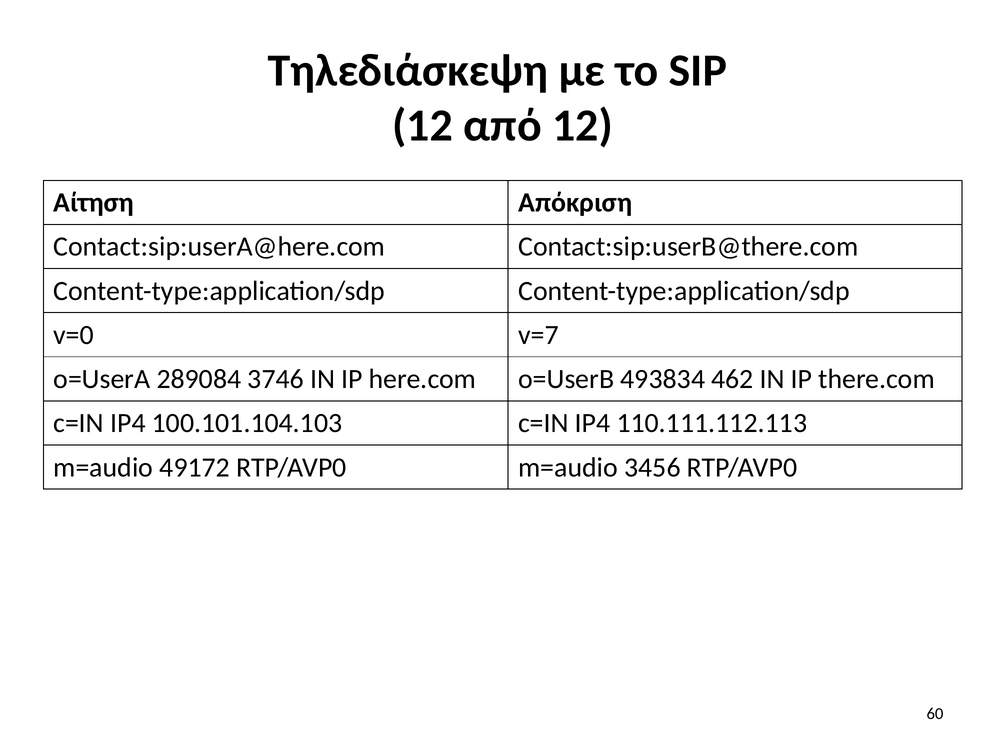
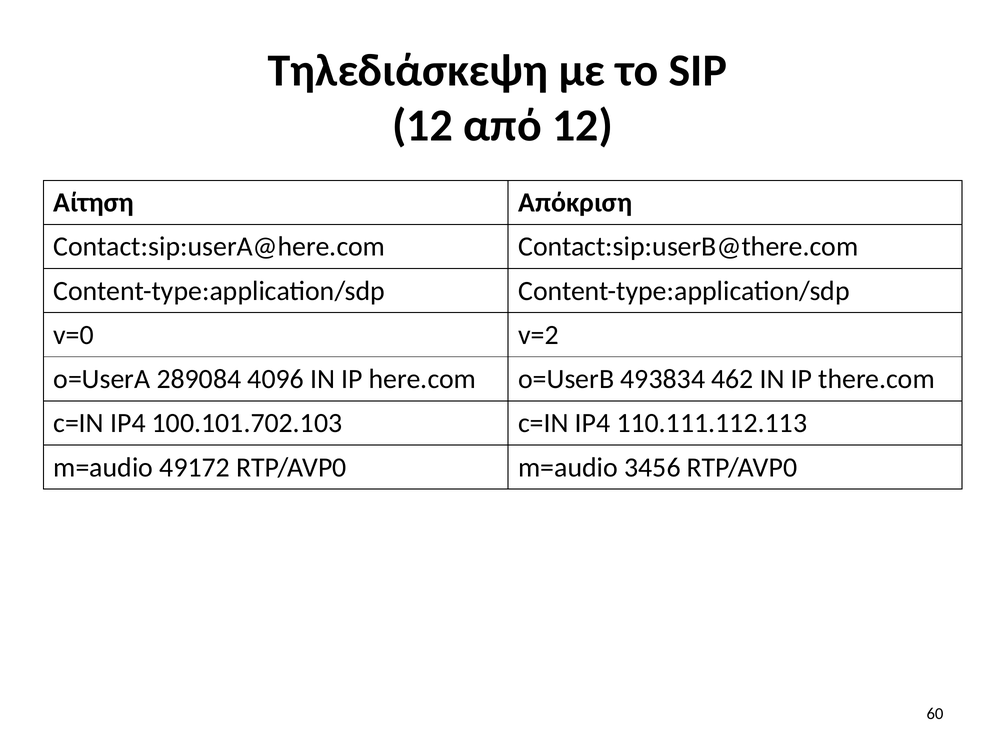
v=7: v=7 -> v=2
3746: 3746 -> 4096
100.101.104.103: 100.101.104.103 -> 100.101.702.103
